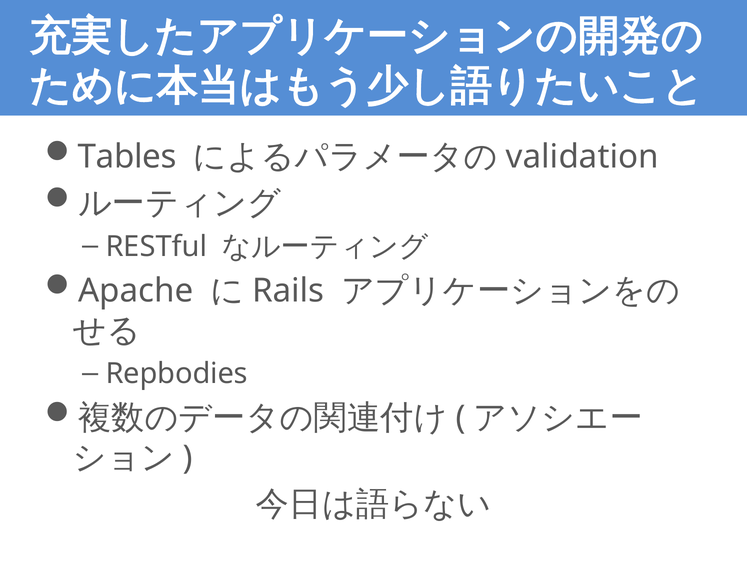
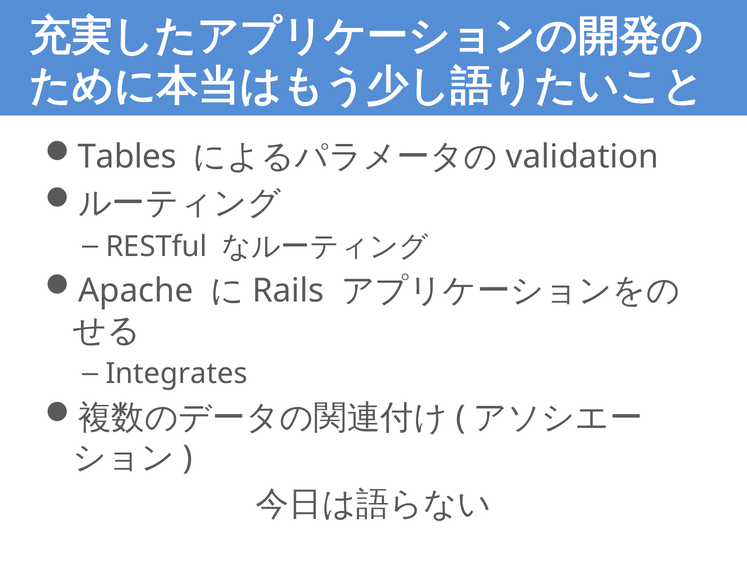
Repbodies: Repbodies -> Integrates
